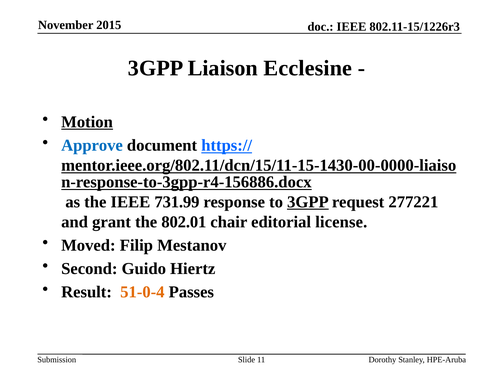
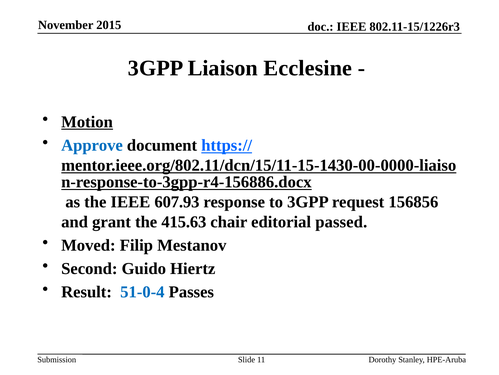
731.99: 731.99 -> 607.93
3GPP at (308, 202) underline: present -> none
277221: 277221 -> 156856
802.01: 802.01 -> 415.63
license: license -> passed
51-0-4 colour: orange -> blue
